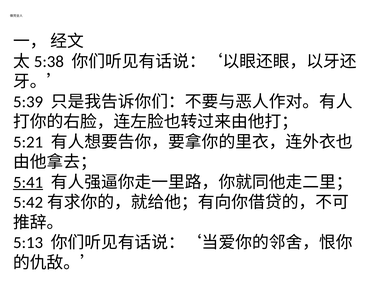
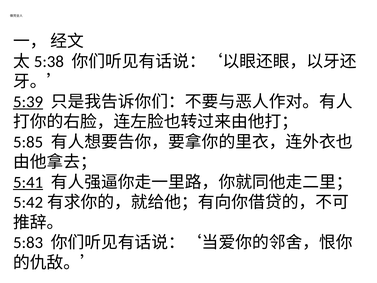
5:39 underline: none -> present
5:21: 5:21 -> 5:85
5:13: 5:13 -> 5:83
